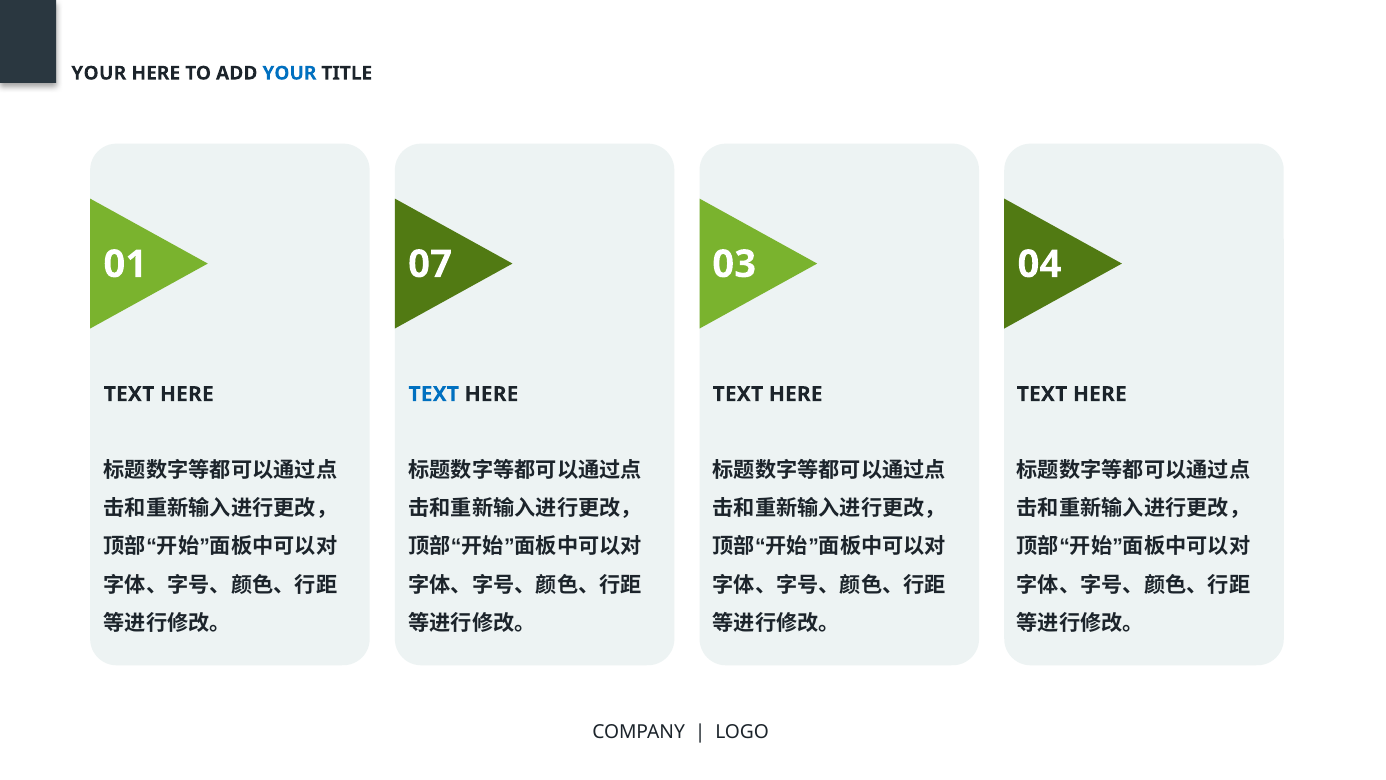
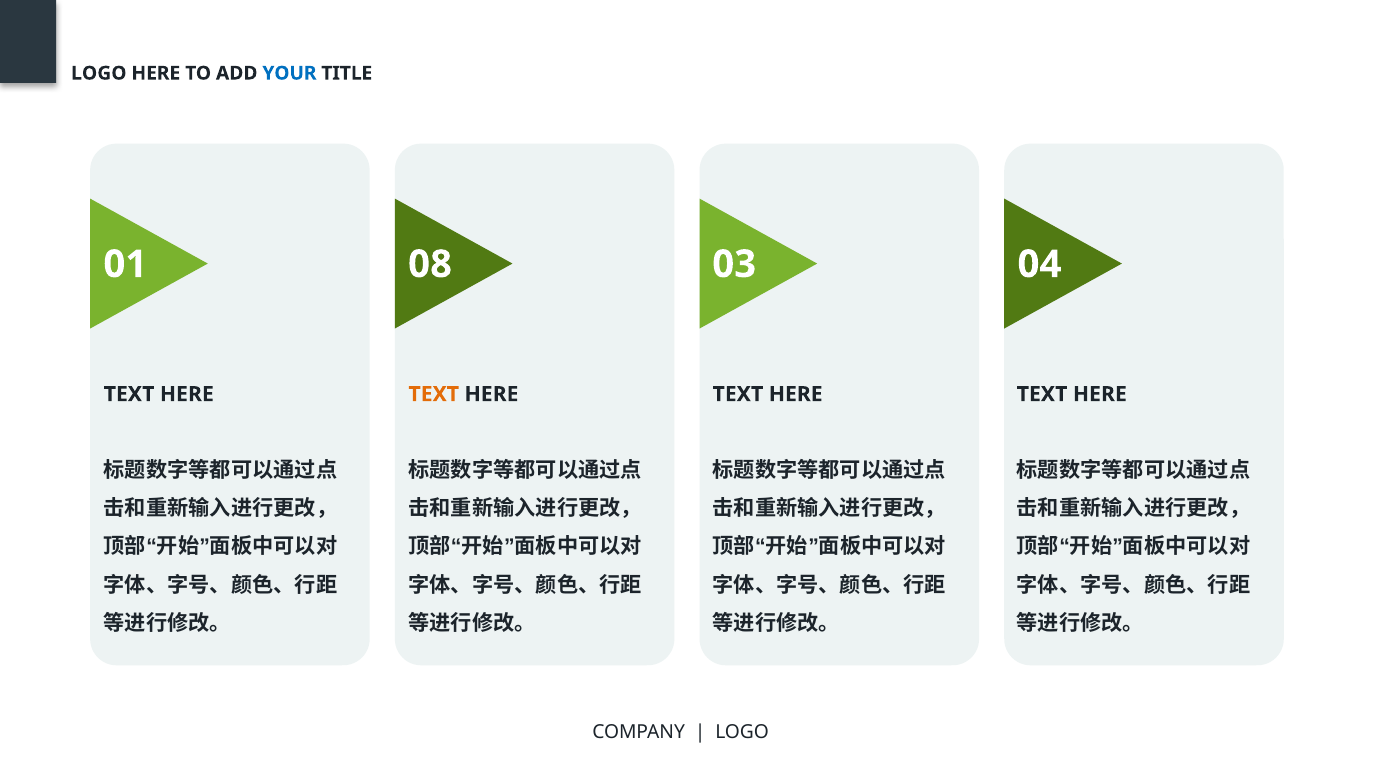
YOUR at (99, 73): YOUR -> LOGO
07: 07 -> 08
TEXT at (434, 394) colour: blue -> orange
